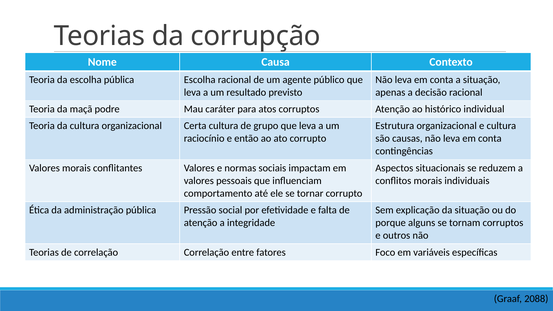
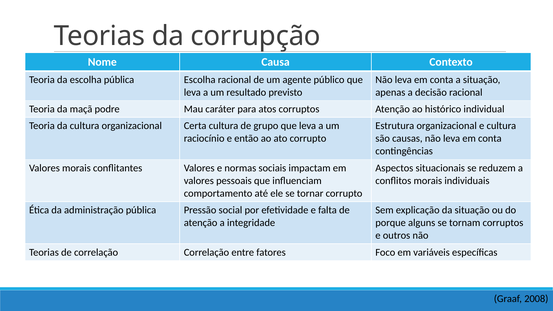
2088: 2088 -> 2008
